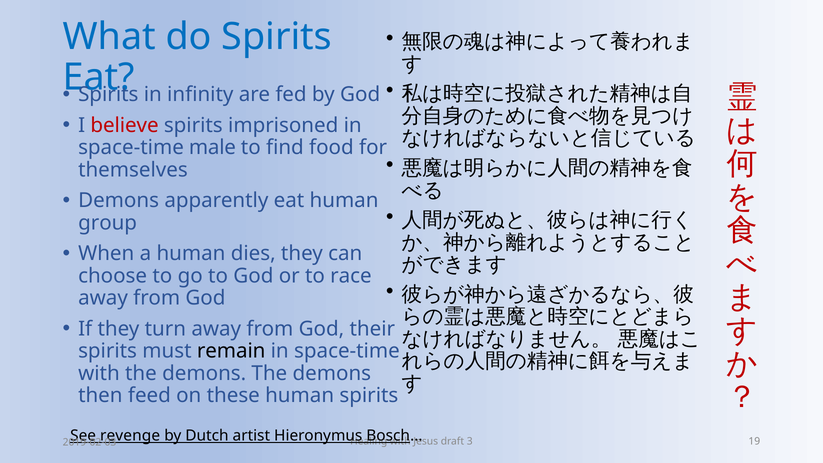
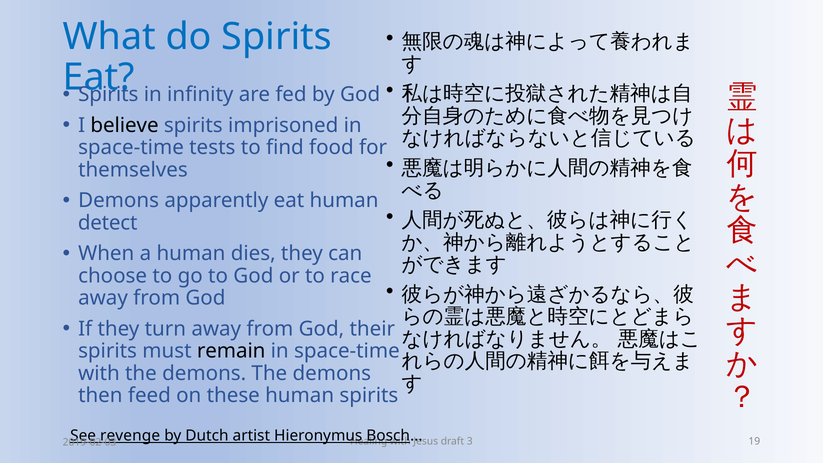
believe colour: red -> black
male: male -> tests
group: group -> detect
